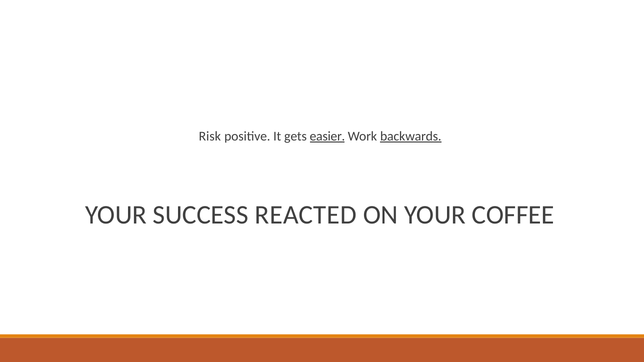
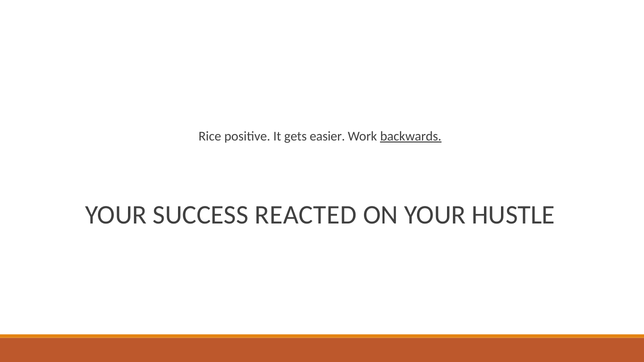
Risk: Risk -> Rice
easier underline: present -> none
COFFEE: COFFEE -> HUSTLE
